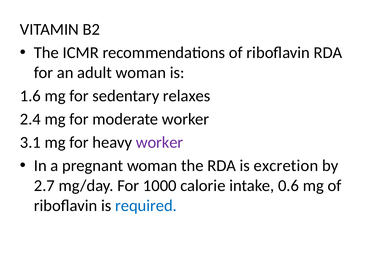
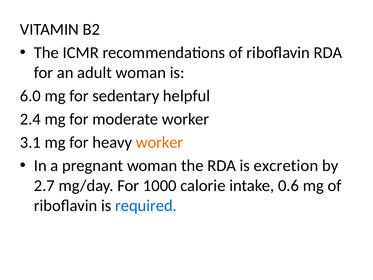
1.6: 1.6 -> 6.0
relaxes: relaxes -> helpful
worker at (160, 142) colour: purple -> orange
